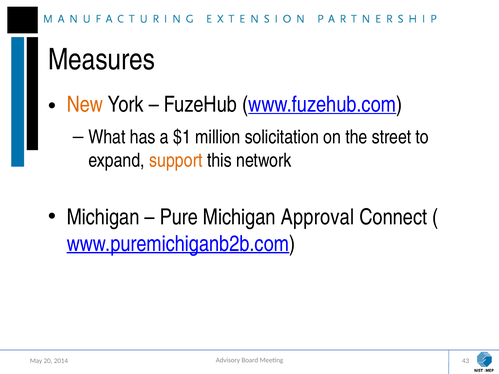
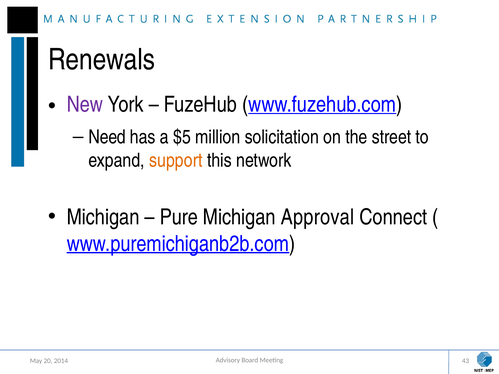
Measures: Measures -> Renewals
New colour: orange -> purple
What: What -> Need
$1: $1 -> $5
